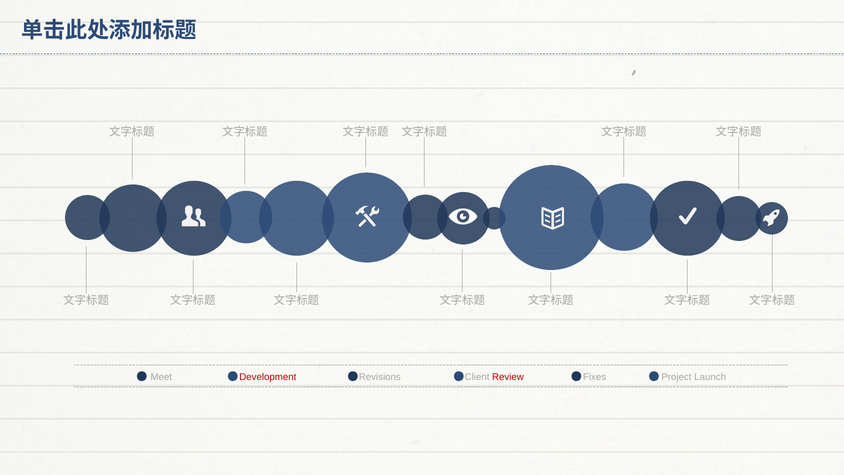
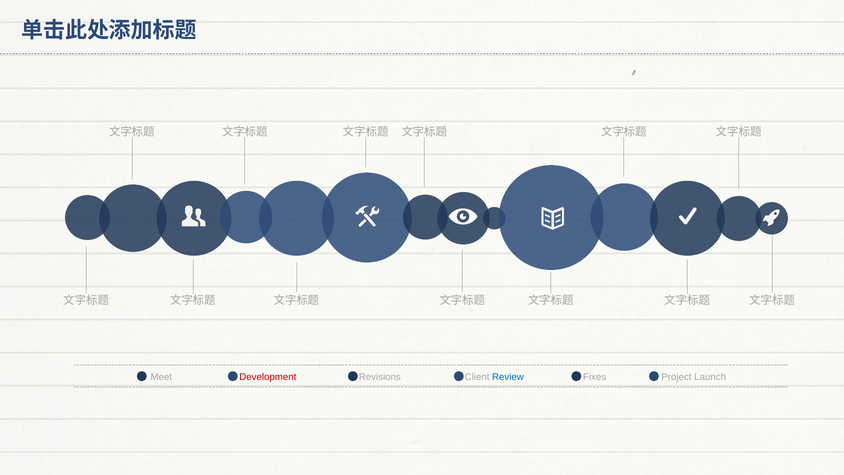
Review colour: red -> blue
